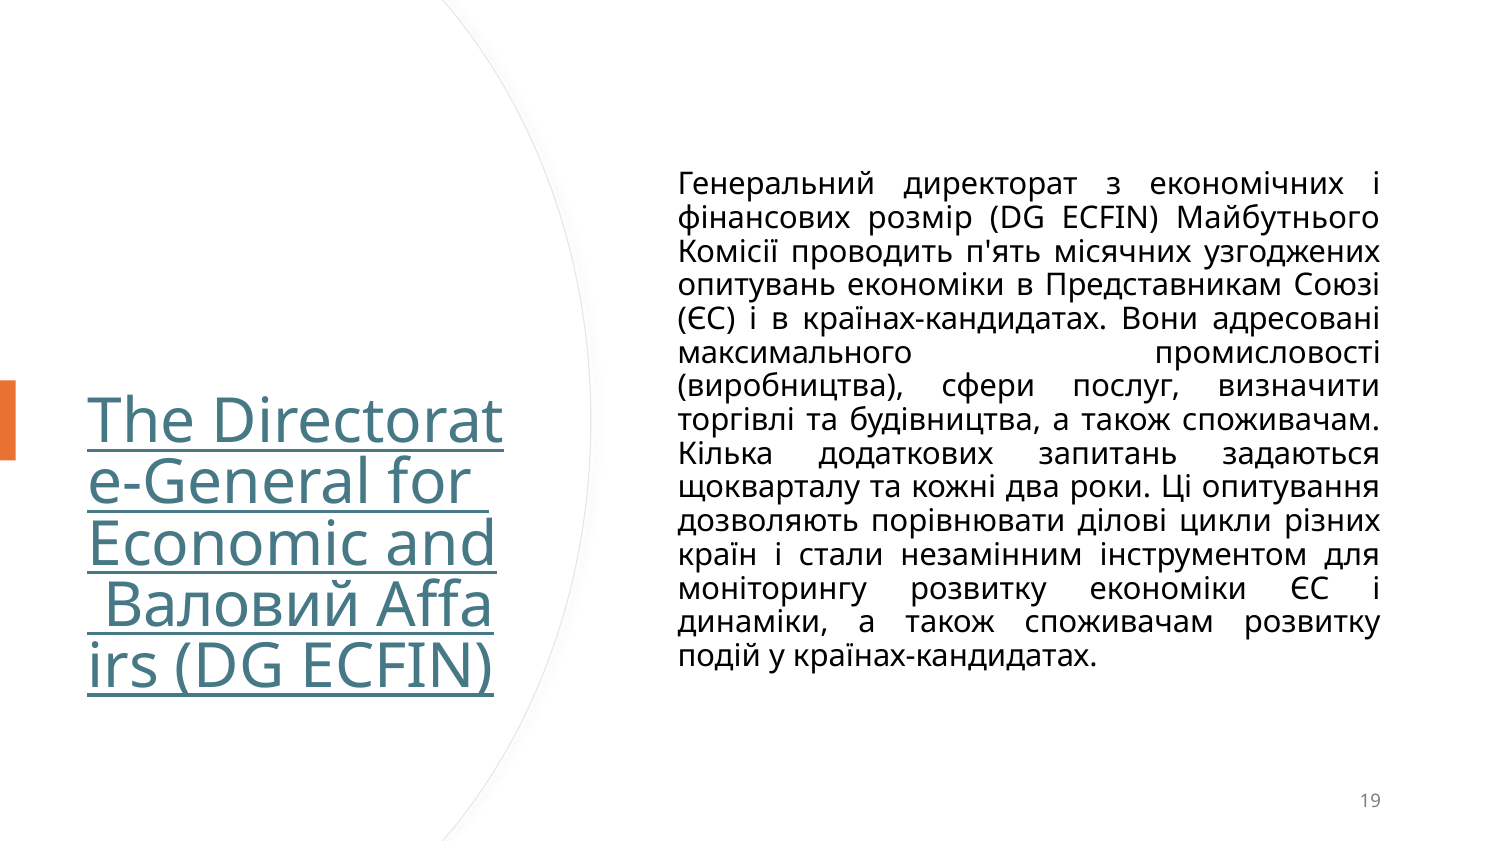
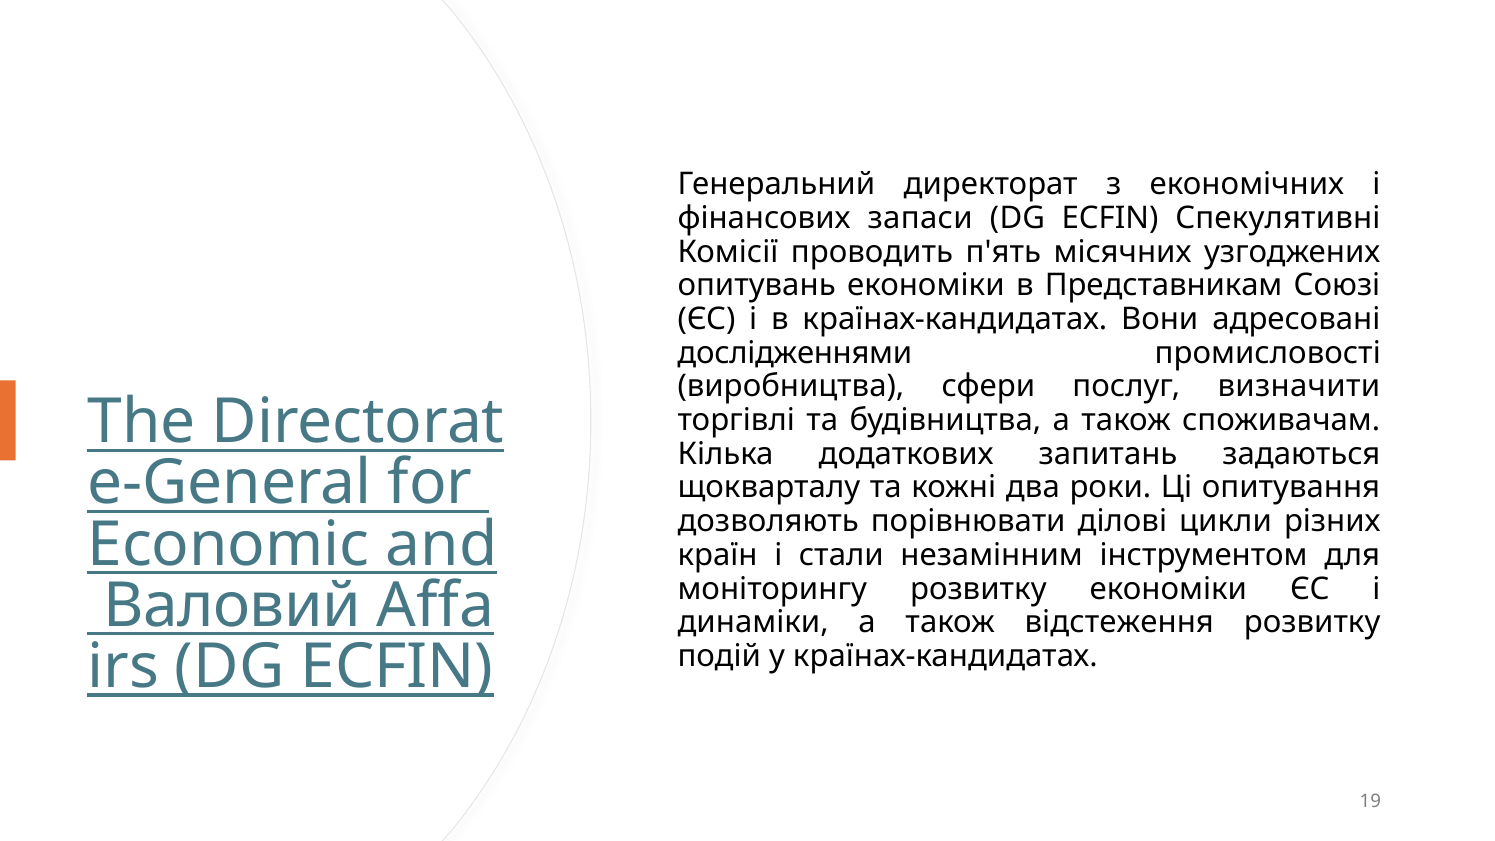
розмір: розмір -> запаси
Майбутнього: Майбутнього -> Спекулятивні
максимального: максимального -> дослідженнями
споживачам at (1119, 622): споживачам -> відстеження
